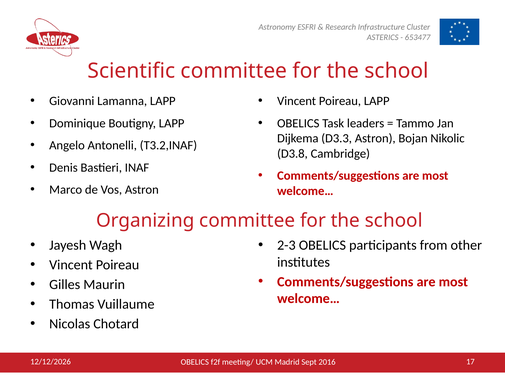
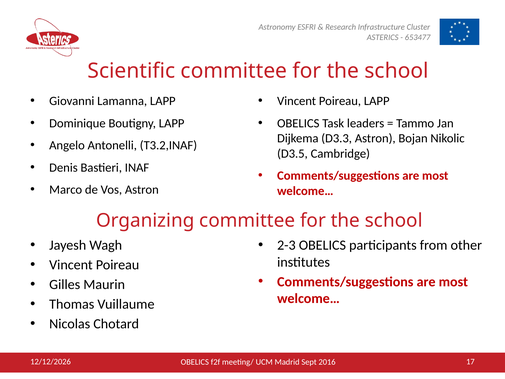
D3.8: D3.8 -> D3.5
